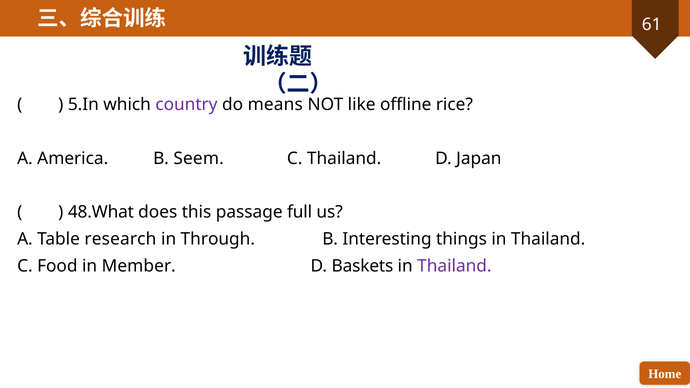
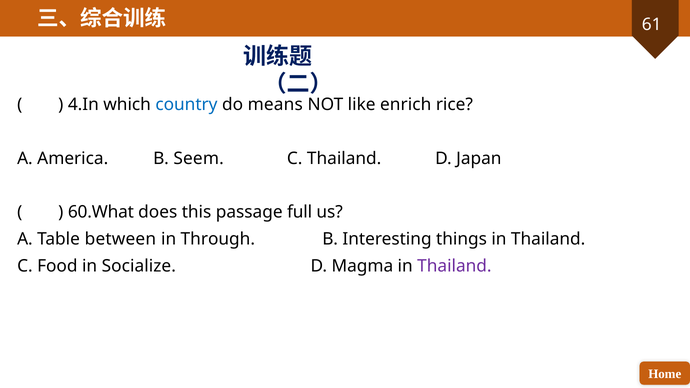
5.In: 5.In -> 4.In
country colour: purple -> blue
offline: offline -> enrich
48.What: 48.What -> 60.What
research: research -> between
Member: Member -> Socialize
Baskets: Baskets -> Magma
